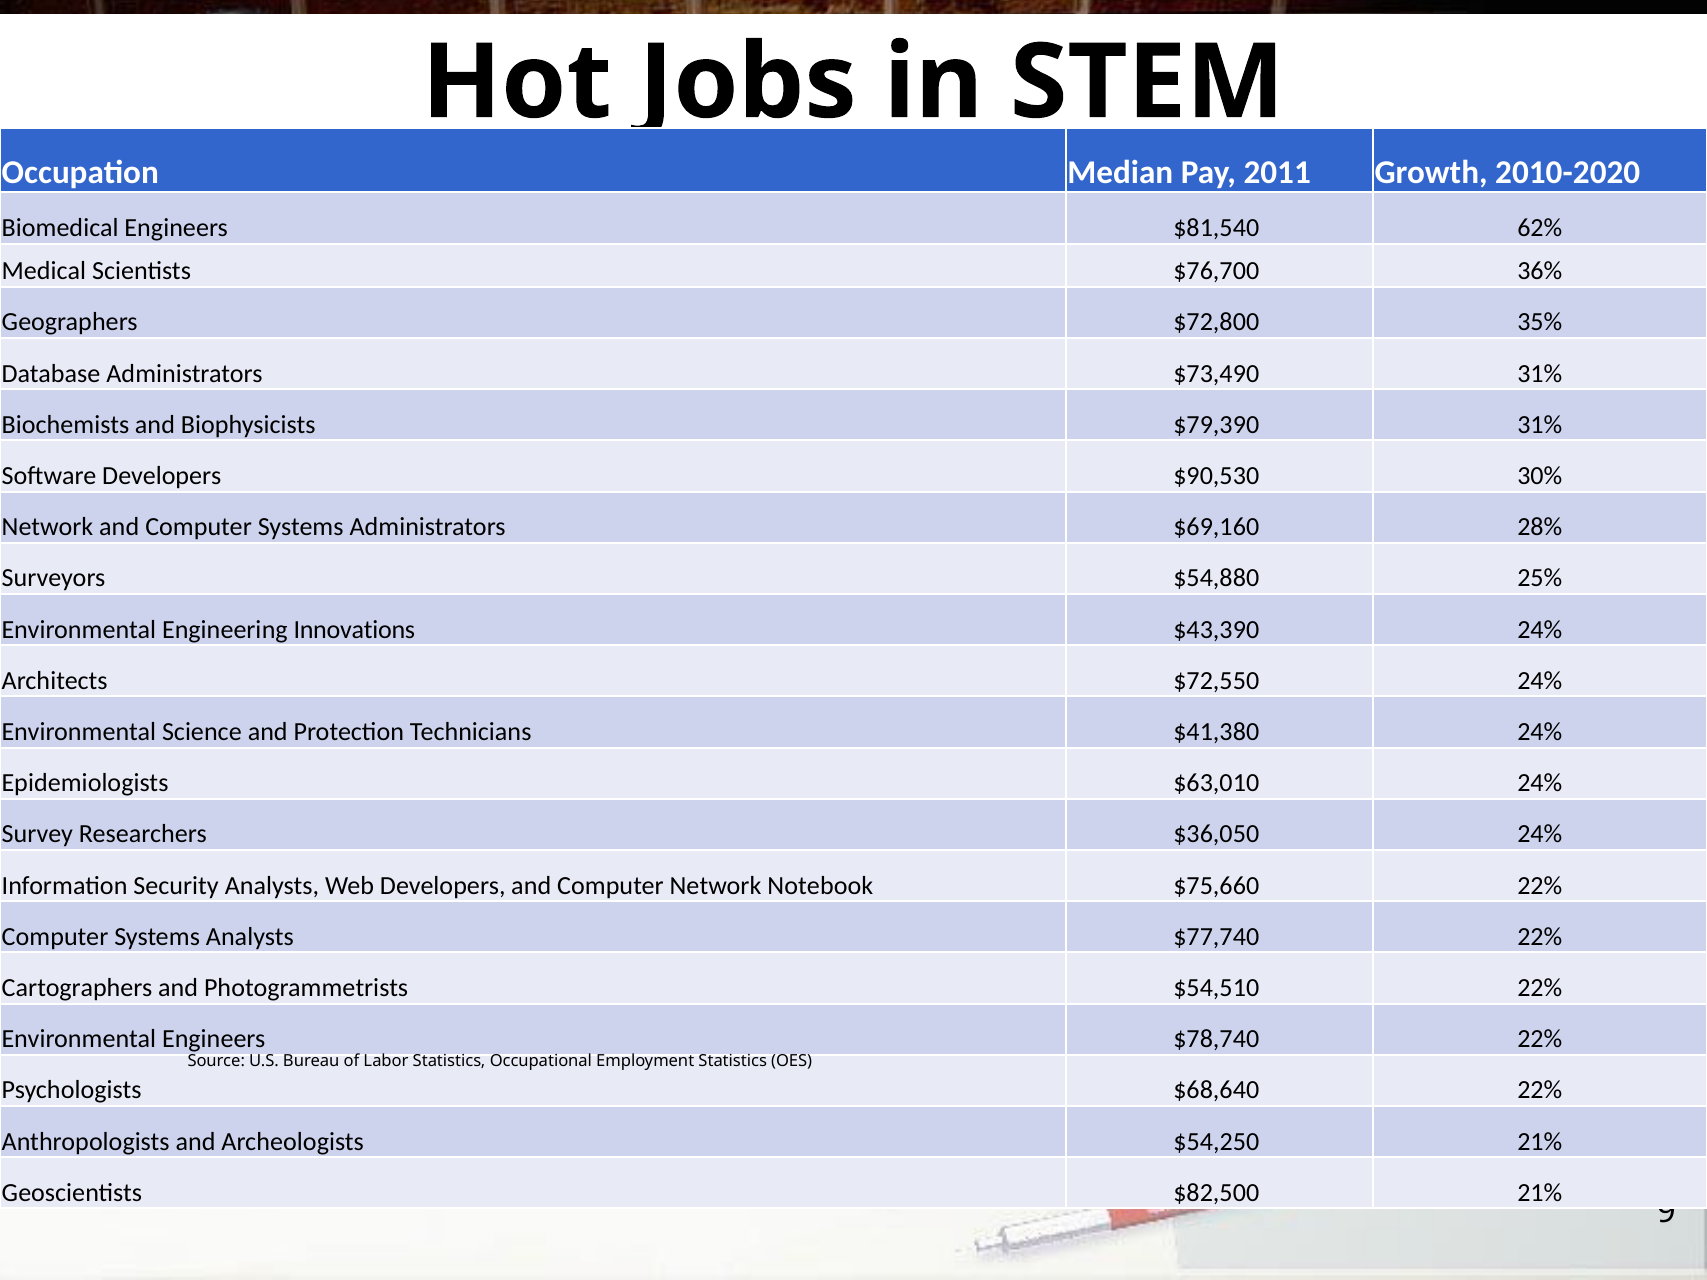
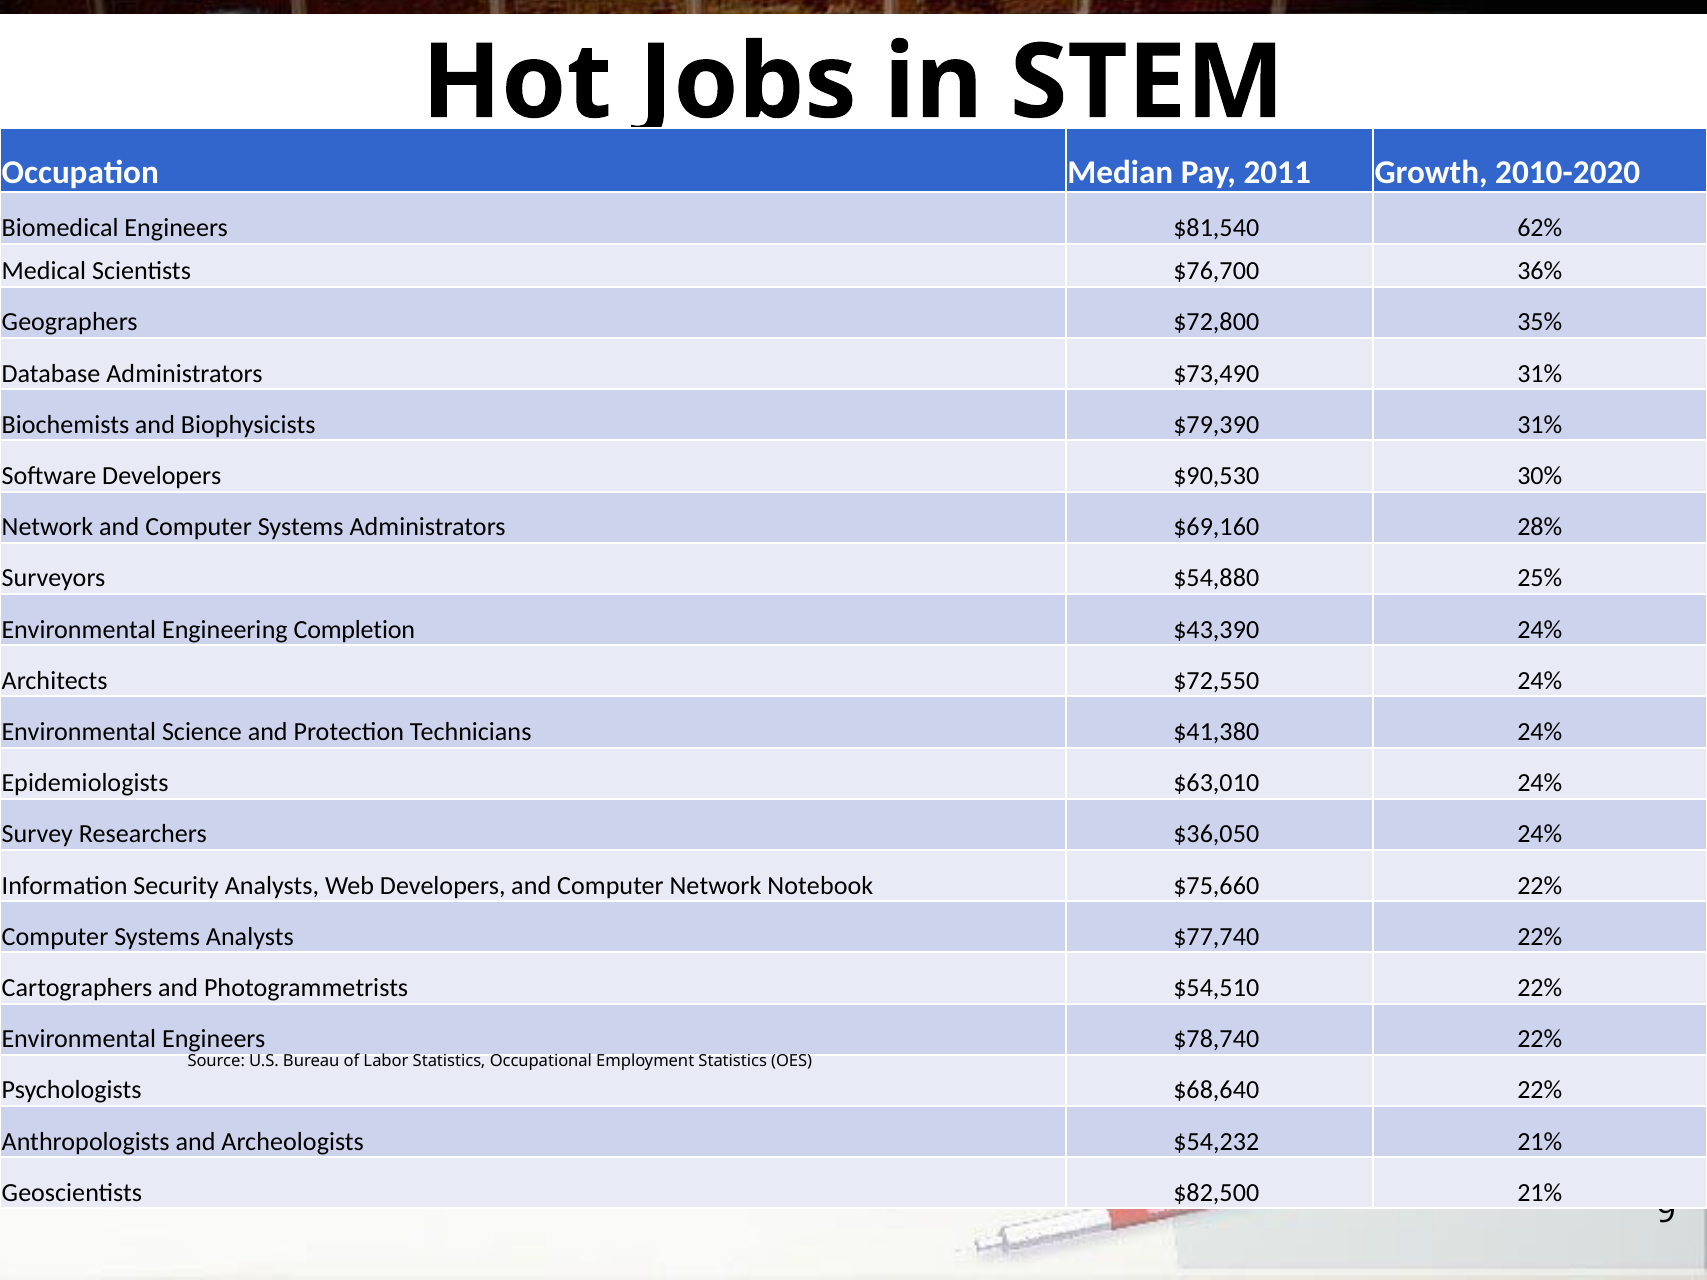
Innovations: Innovations -> Completion
$54,250: $54,250 -> $54,232
